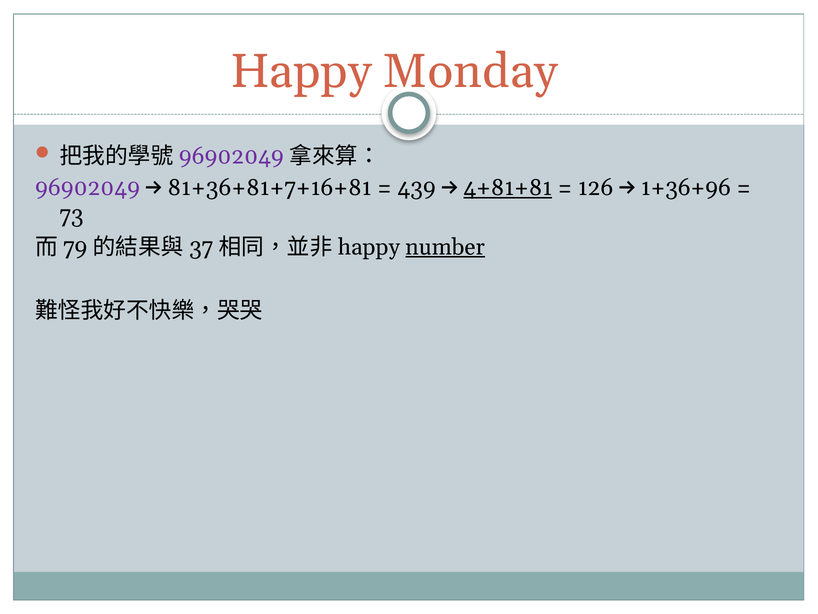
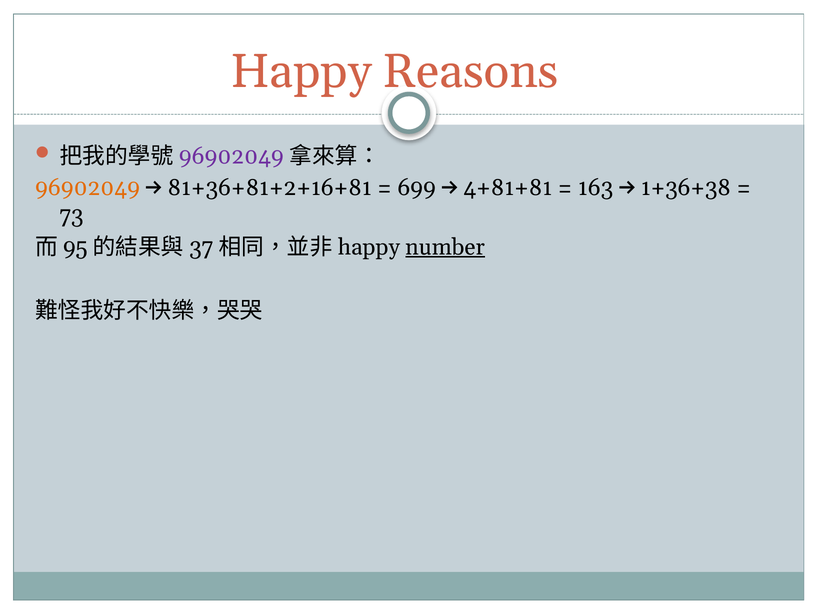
Monday: Monday -> Reasons
96902049 at (88, 188) colour: purple -> orange
81+36+81+7+16+81: 81+36+81+7+16+81 -> 81+36+81+2+16+81
439: 439 -> 699
4+81+81 underline: present -> none
126: 126 -> 163
1+36+96: 1+36+96 -> 1+36+38
79: 79 -> 95
